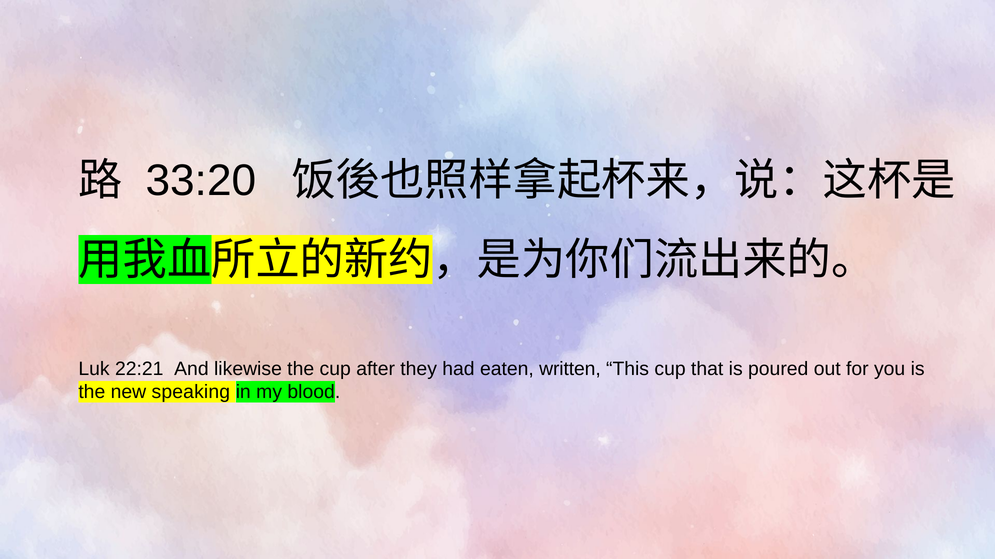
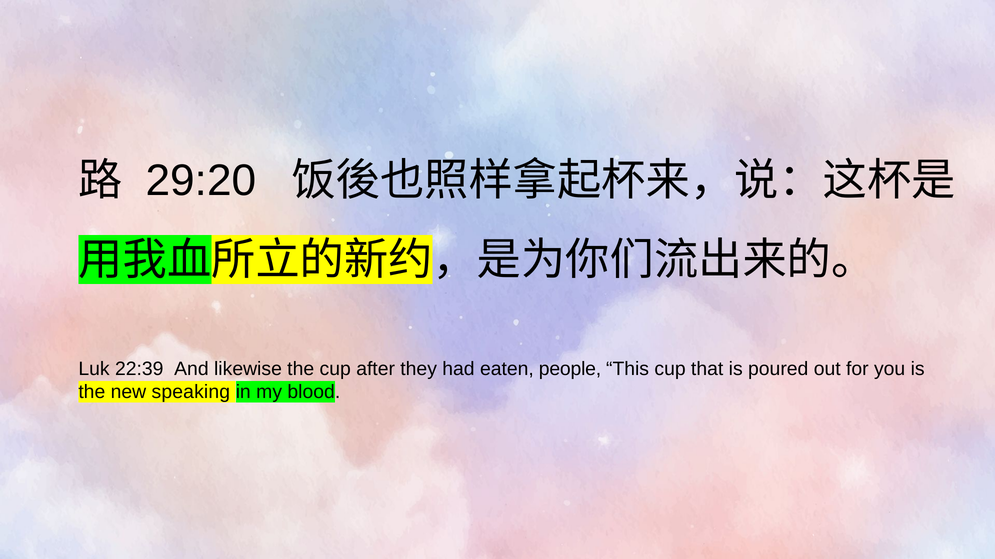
33:20: 33:20 -> 29:20
22:21: 22:21 -> 22:39
written: written -> people
